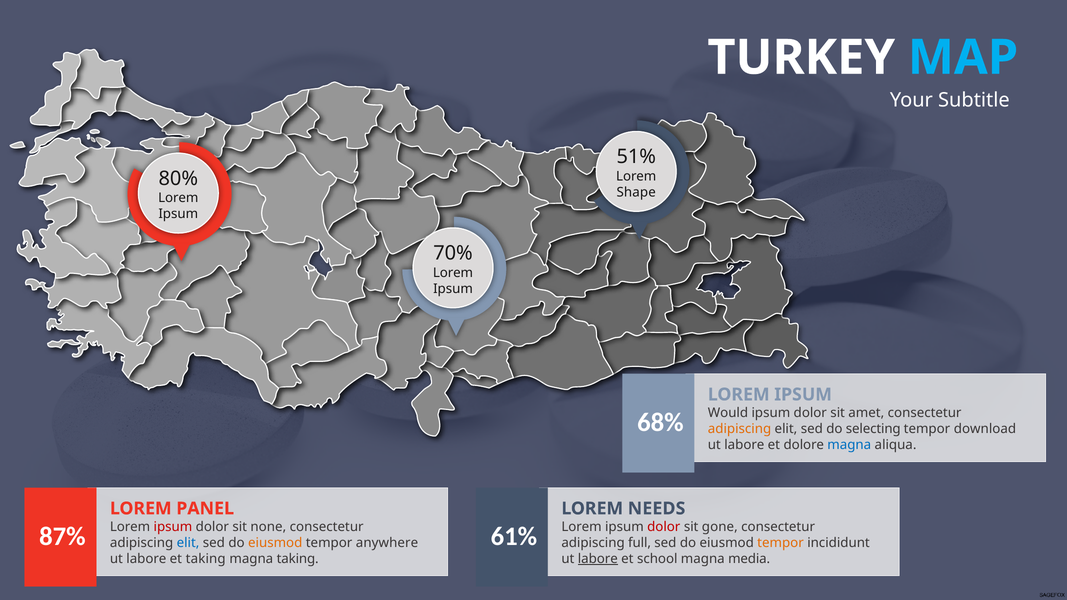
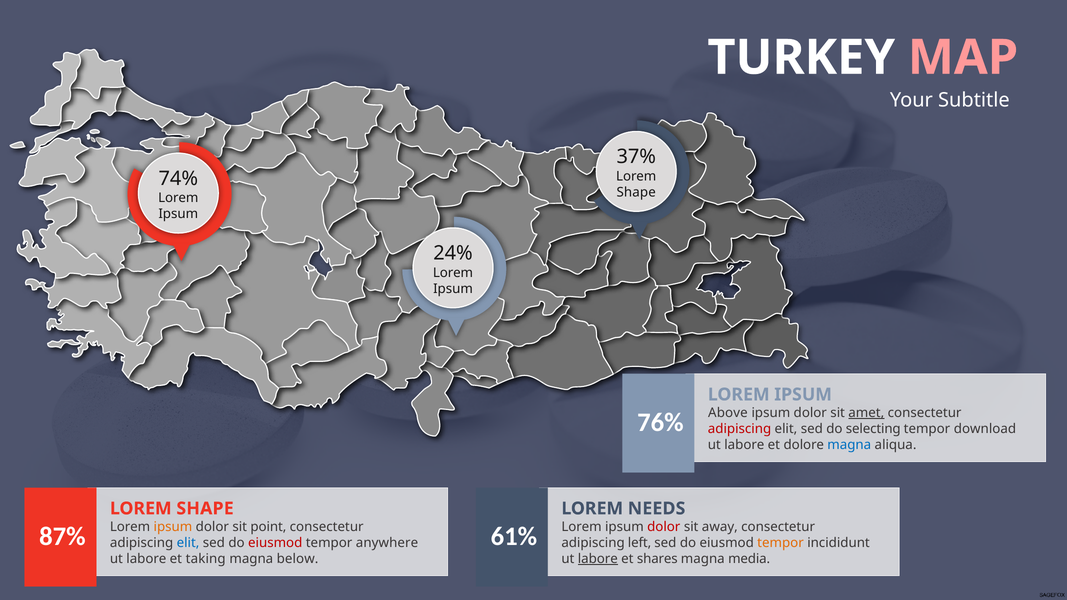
MAP colour: light blue -> pink
51%: 51% -> 37%
80%: 80% -> 74%
70%: 70% -> 24%
Would: Would -> Above
amet underline: none -> present
68%: 68% -> 76%
adipiscing at (740, 429) colour: orange -> red
PANEL at (205, 509): PANEL -> SHAPE
ipsum at (173, 527) colour: red -> orange
none: none -> point
gone: gone -> away
eiusmod at (275, 543) colour: orange -> red
full: full -> left
magna taking: taking -> below
school: school -> shares
